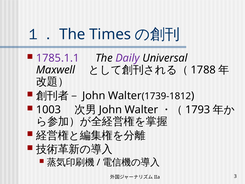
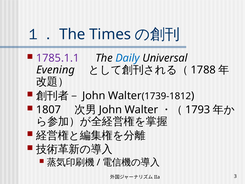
Daily colour: purple -> blue
Maxwell: Maxwell -> Evening
1003: 1003 -> 1807
